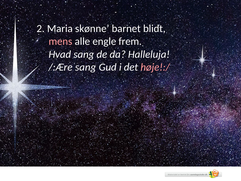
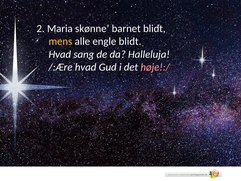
mens colour: pink -> yellow
engle frem: frem -> blidt
/:Ære sang: sang -> hvad
